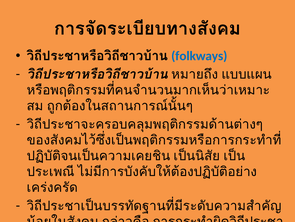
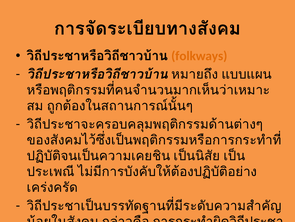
folkways colour: blue -> orange
